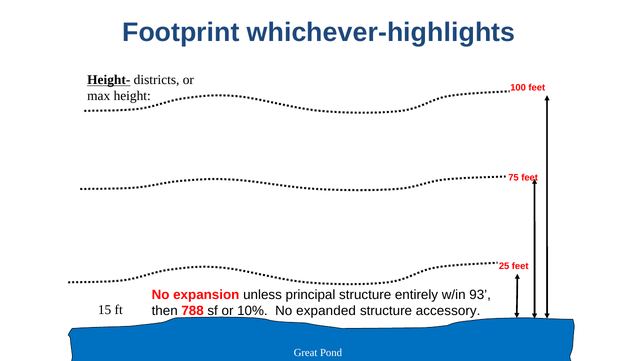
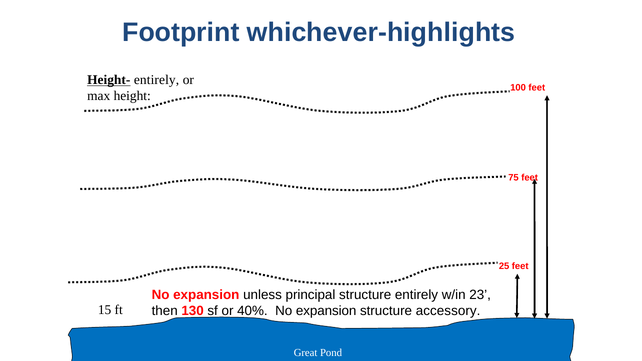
Height- districts: districts -> entirely
93: 93 -> 23
788: 788 -> 130
10%: 10% -> 40%
expanded at (326, 311): expanded -> expansion
